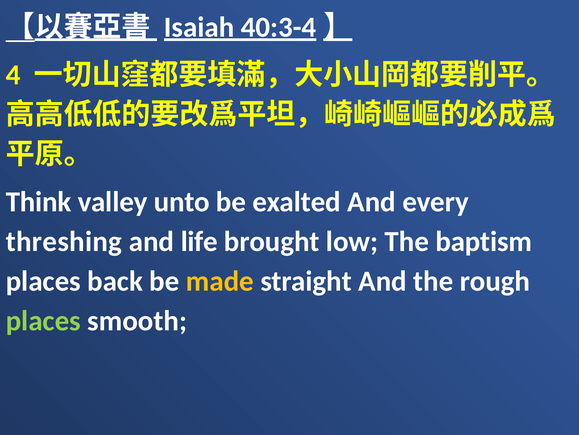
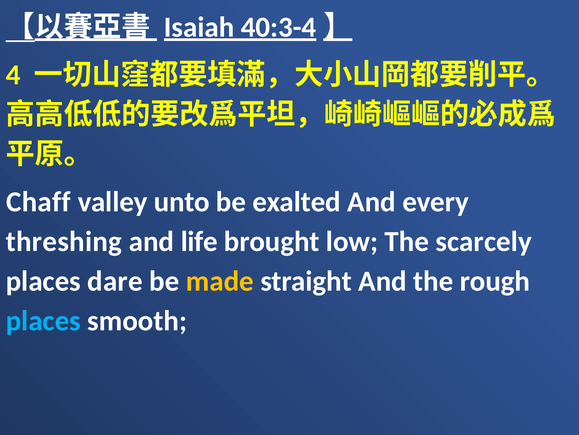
Think: Think -> Chaff
baptism: baptism -> scarcely
back: back -> dare
places at (43, 320) colour: light green -> light blue
